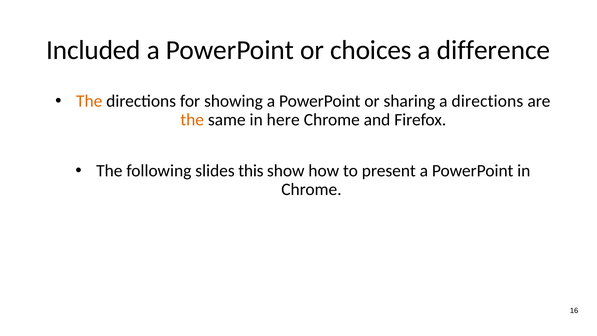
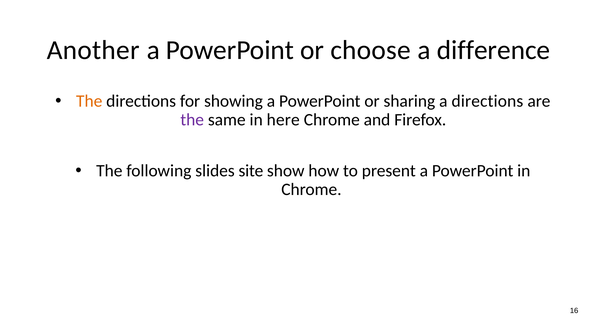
Included: Included -> Another
choices: choices -> choose
the at (192, 120) colour: orange -> purple
this: this -> site
